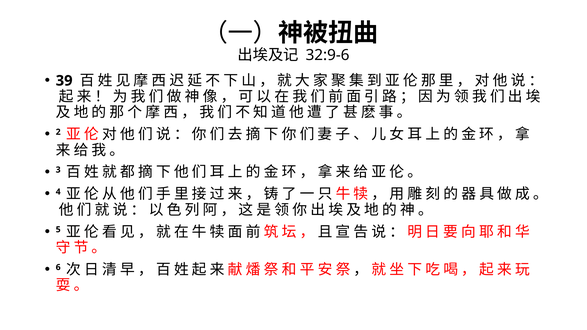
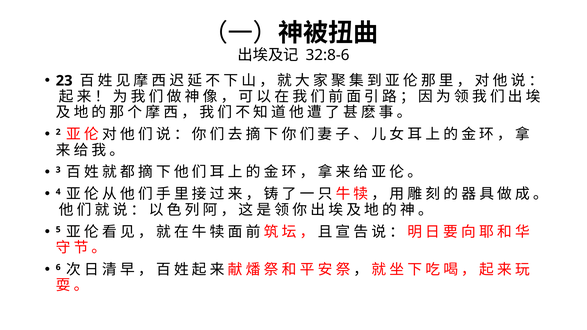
32:9-6: 32:9-6 -> 32:8-6
39: 39 -> 23
